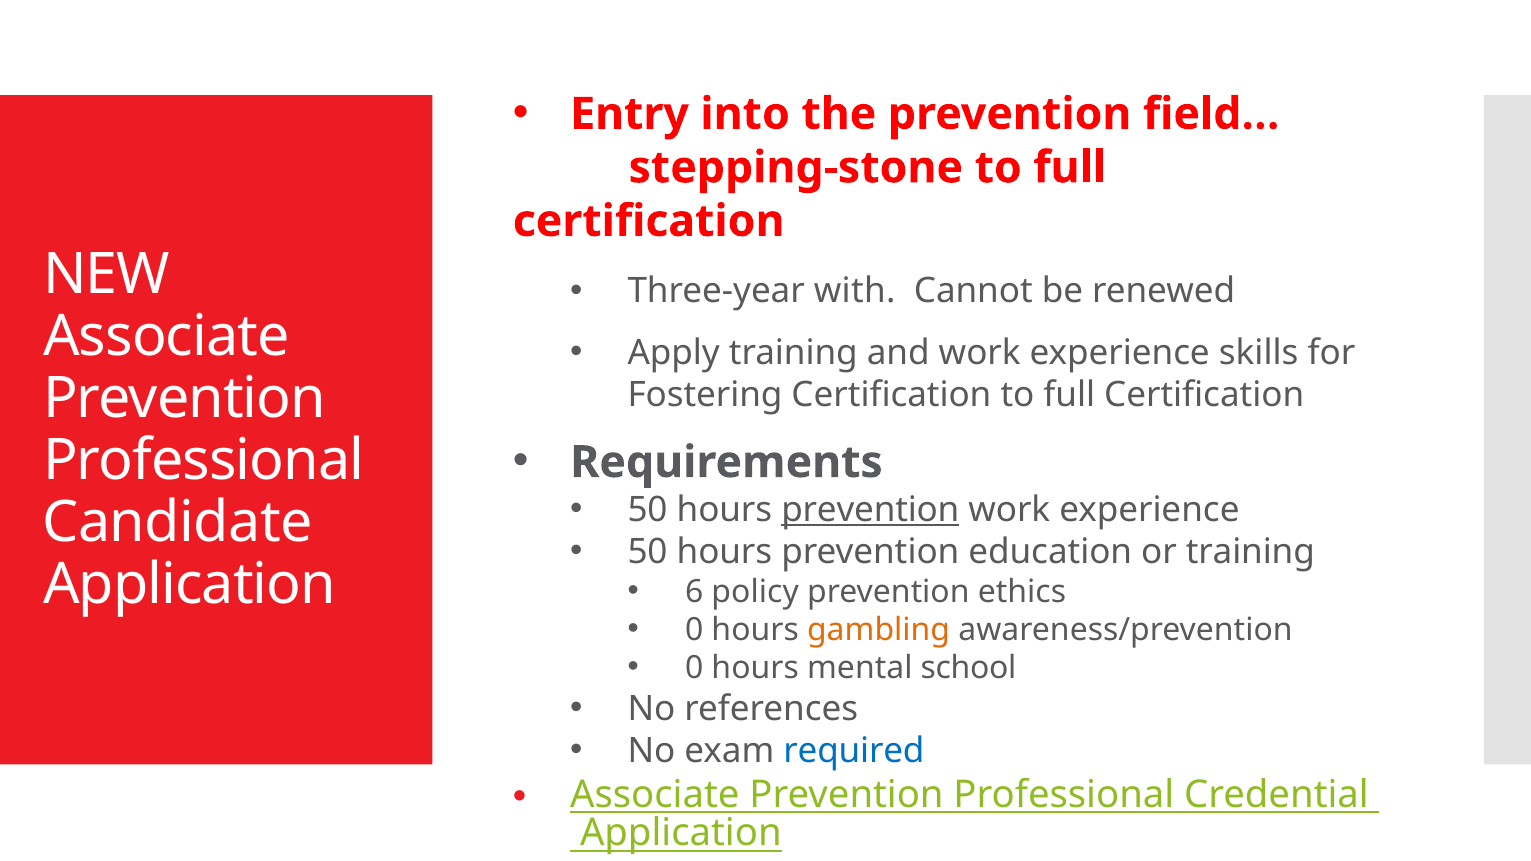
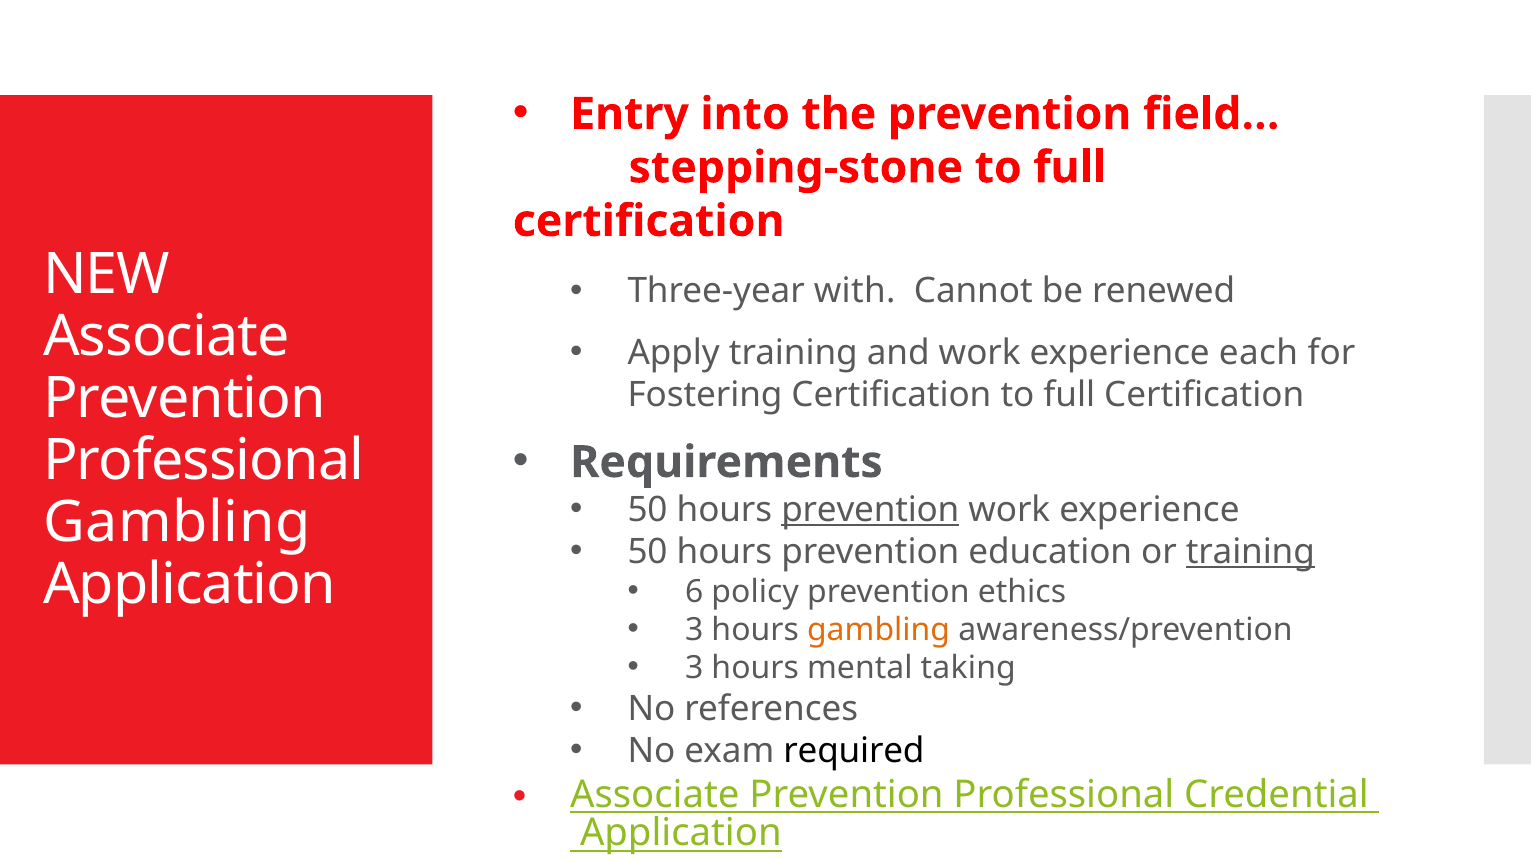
skills: skills -> each
Candidate at (178, 523): Candidate -> Gambling
training at (1250, 552) underline: none -> present
0 at (694, 630): 0 -> 3
0 at (694, 668): 0 -> 3
school: school -> taking
required colour: blue -> black
